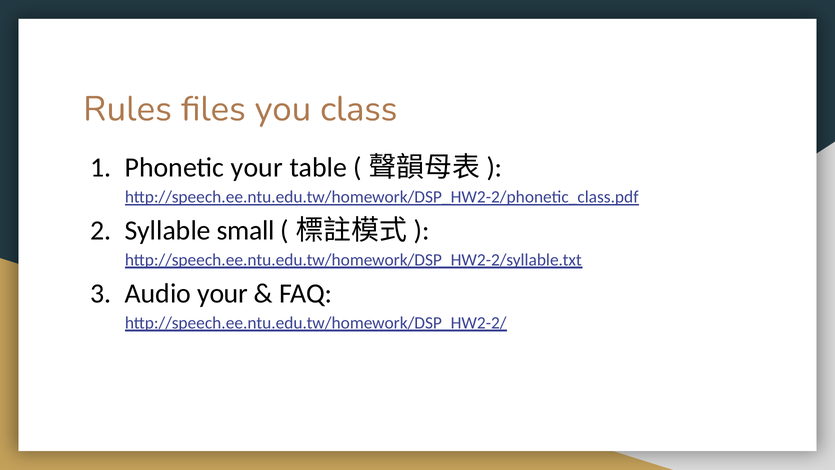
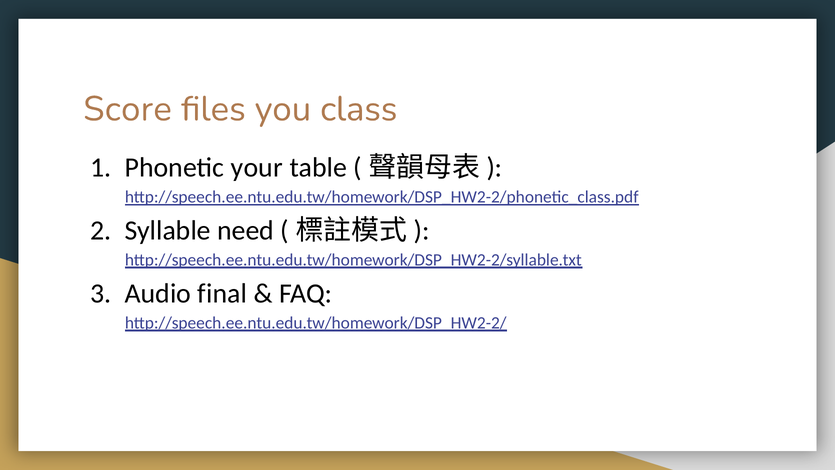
Rules: Rules -> Score
small: small -> need
Audio your: your -> final
